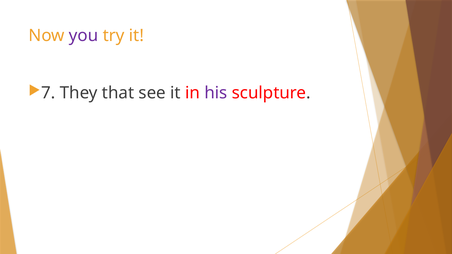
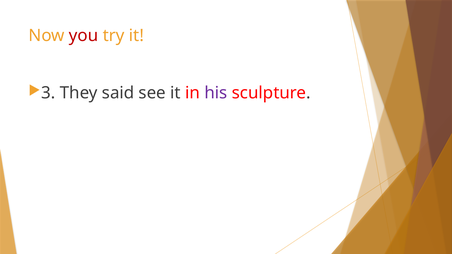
you colour: purple -> red
7: 7 -> 3
that: that -> said
